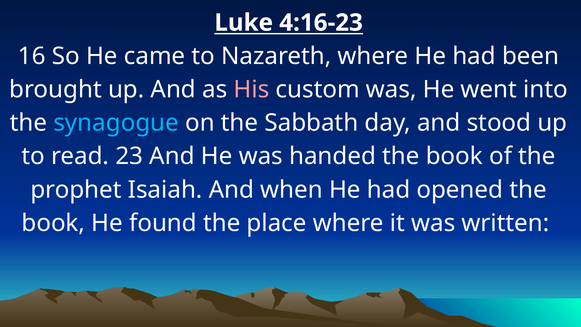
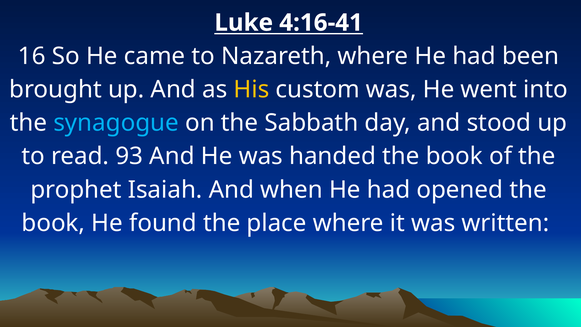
4:16-23: 4:16-23 -> 4:16-41
His colour: pink -> yellow
23: 23 -> 93
